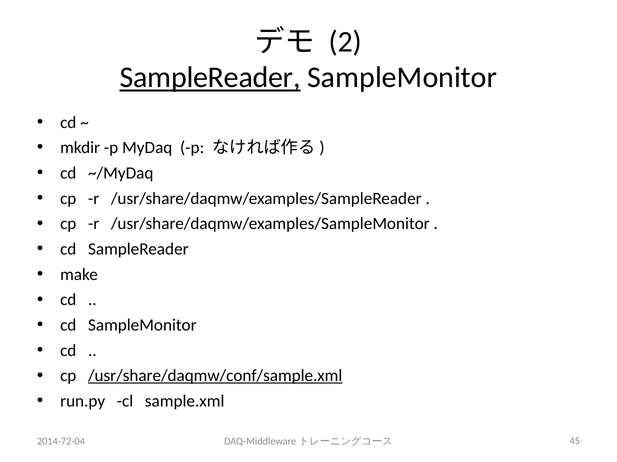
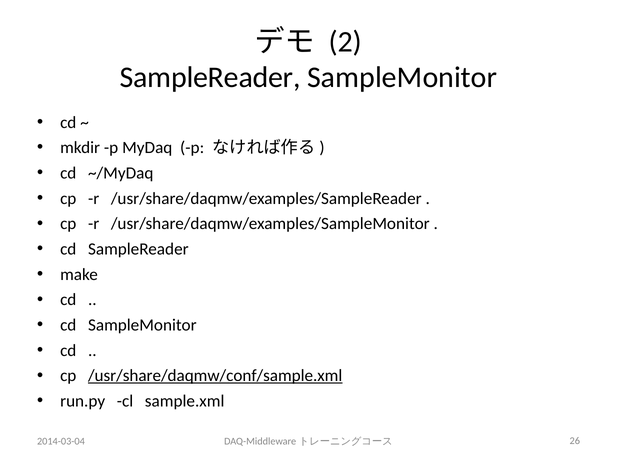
SampleReader at (210, 78) underline: present -> none
2014-72-04: 2014-72-04 -> 2014-03-04
45: 45 -> 26
